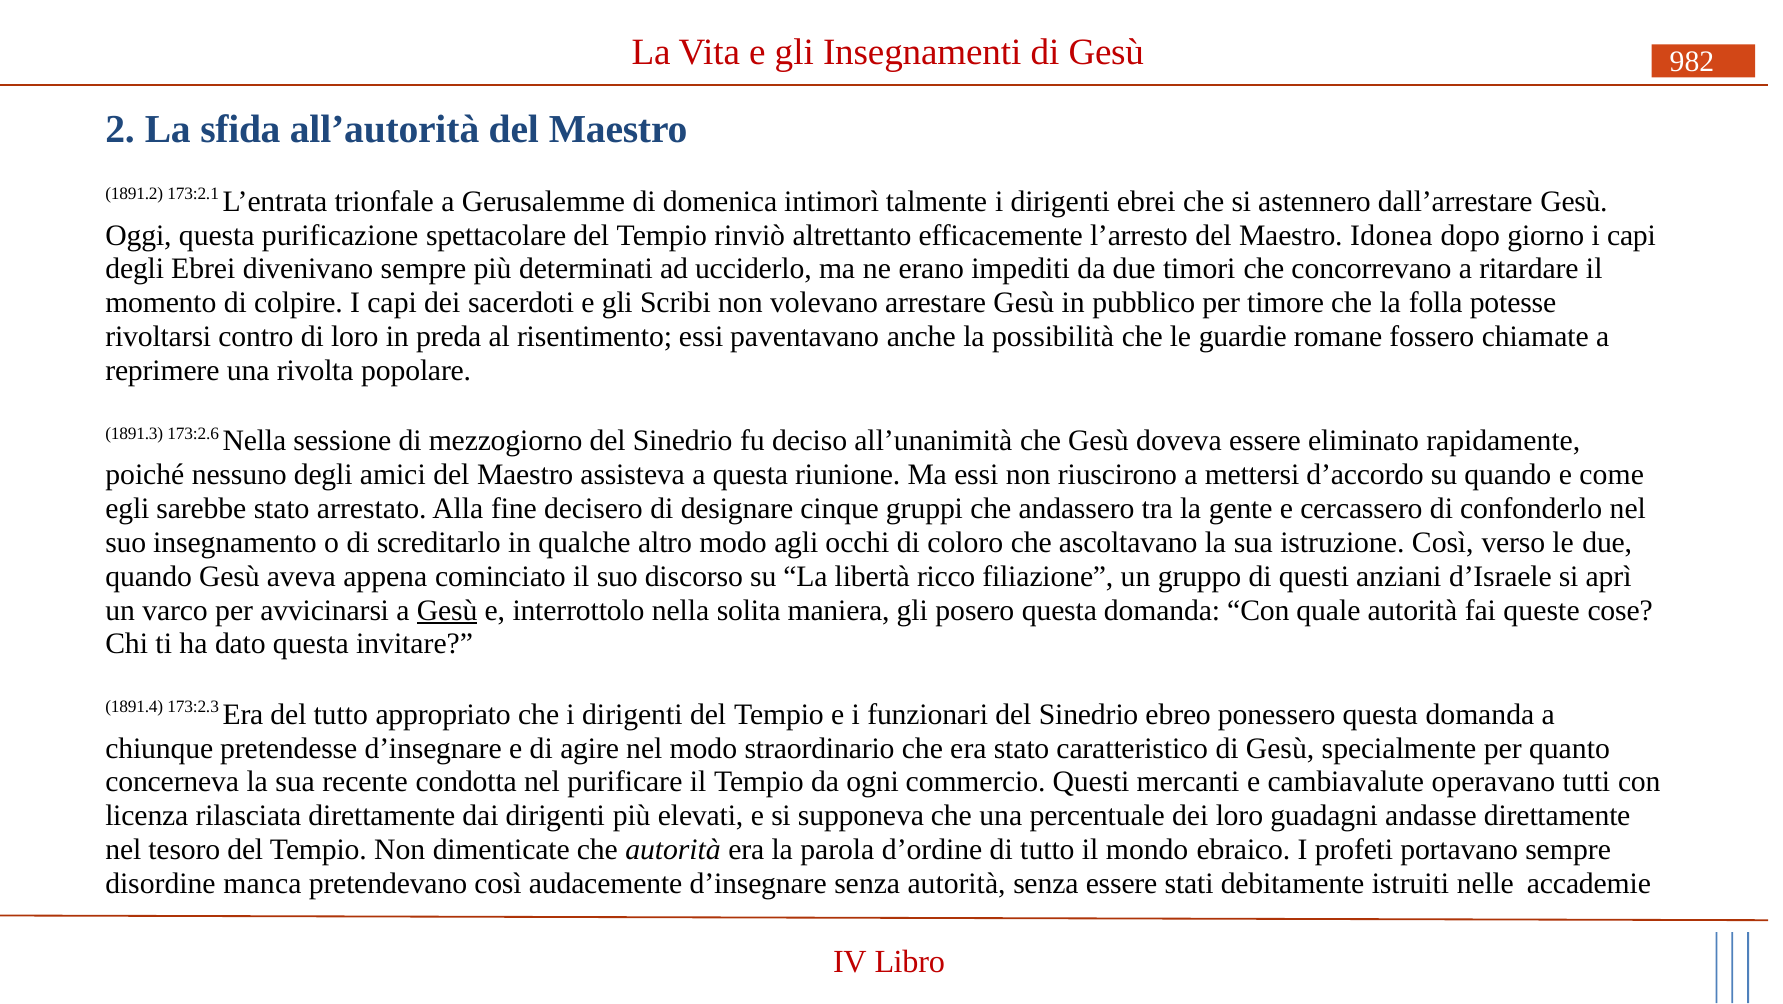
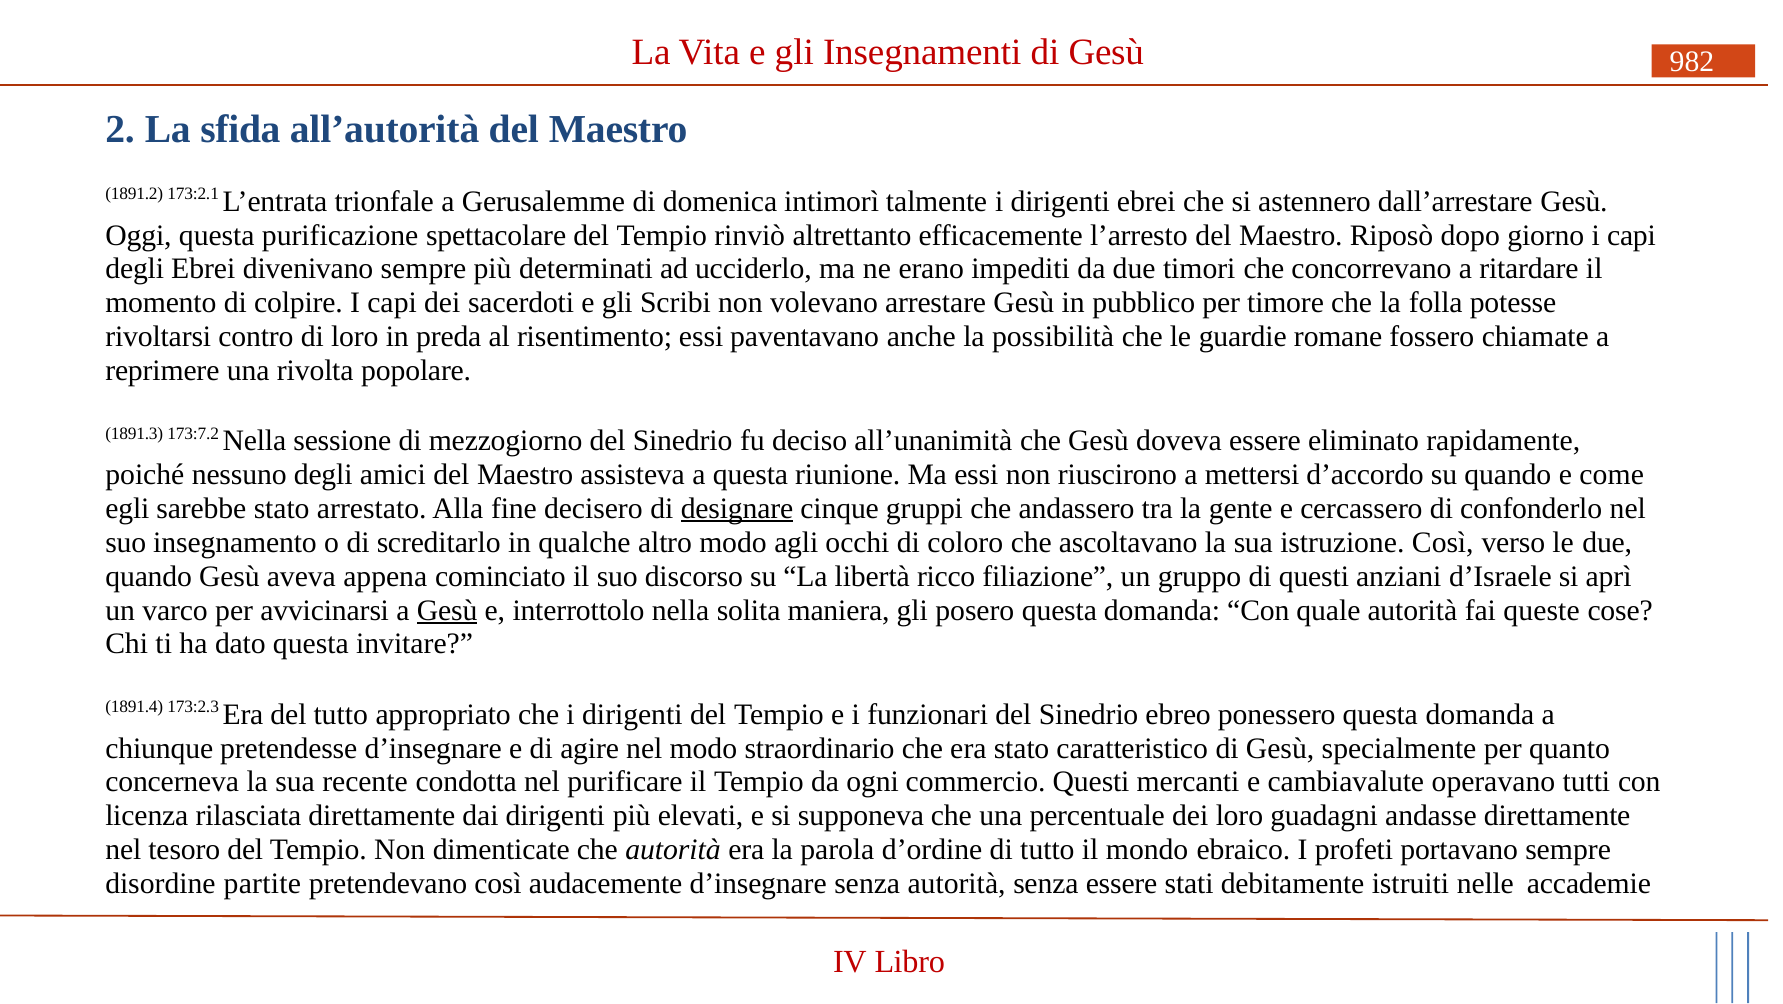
Idonea: Idonea -> Riposò
173:2.6: 173:2.6 -> 173:7.2
designare underline: none -> present
manca: manca -> partite
